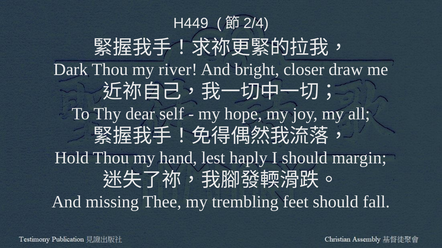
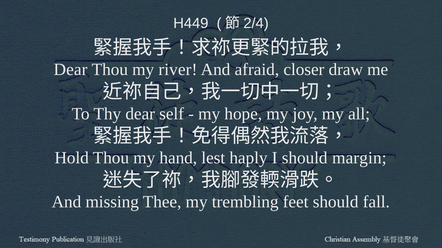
Dark at (71, 70): Dark -> Dear
bright: bright -> afraid
